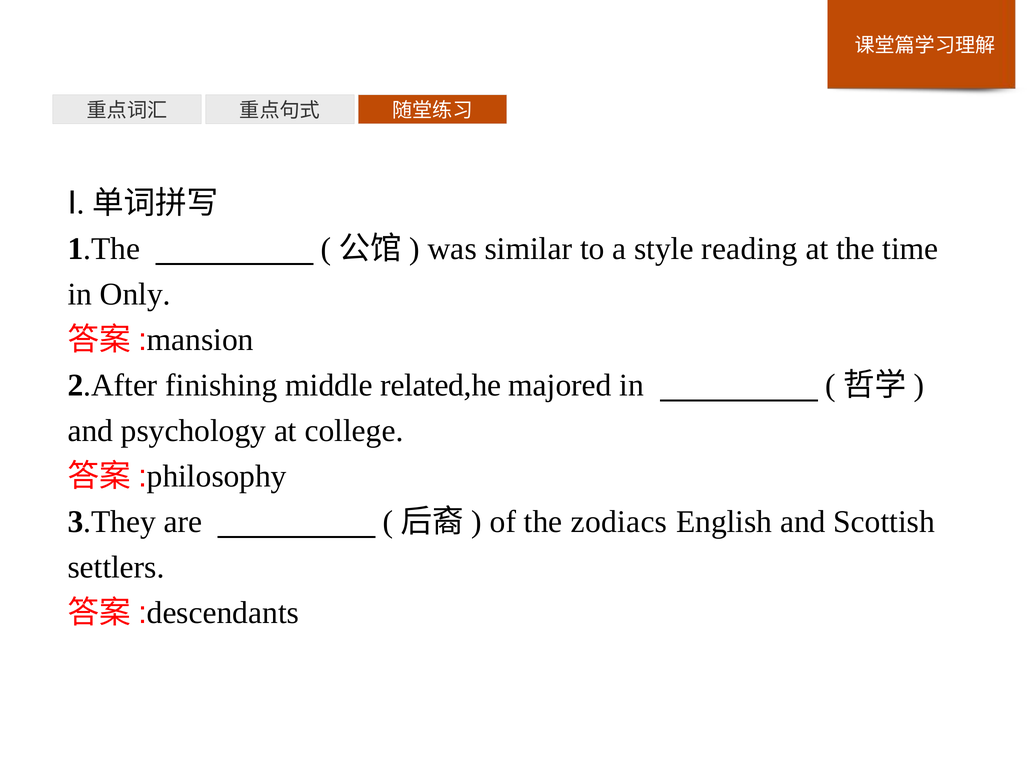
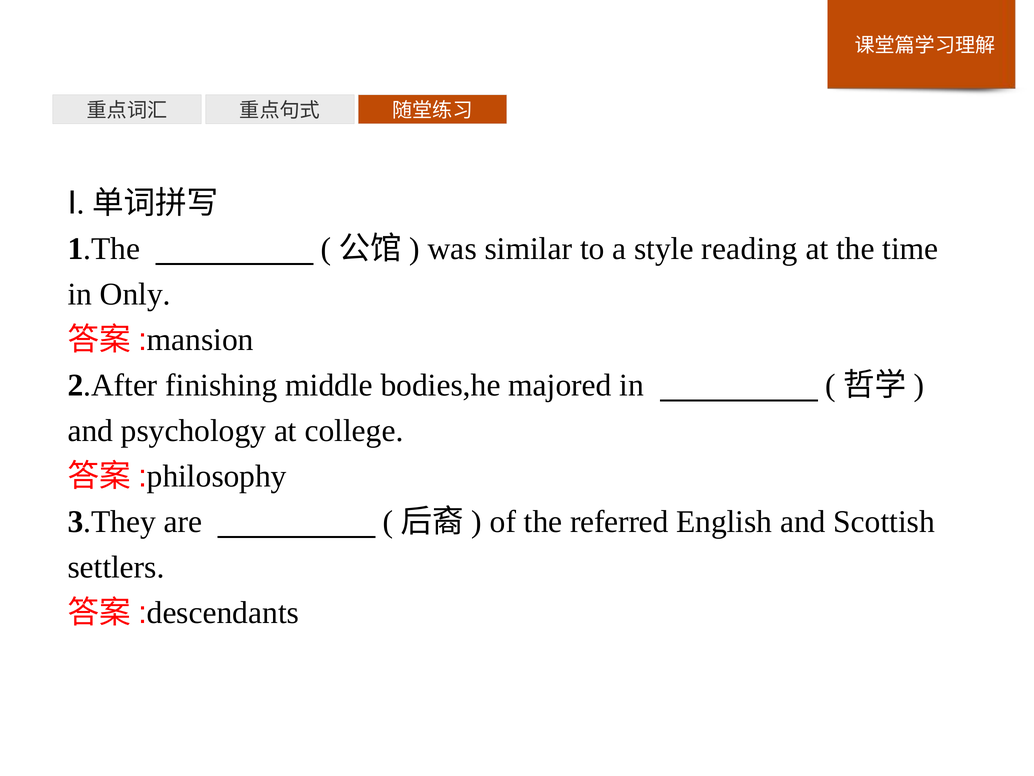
related,he: related,he -> bodies,he
zodiacs: zodiacs -> referred
